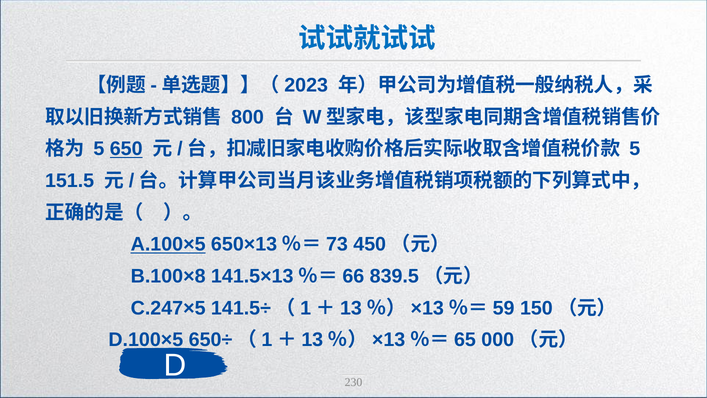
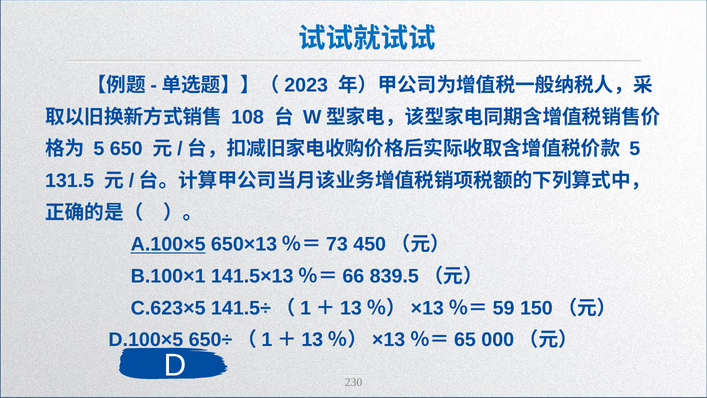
800: 800 -> 108
650 underline: present -> none
151.5: 151.5 -> 131.5
B.100×8: B.100×8 -> B.100×1
C.247×5: C.247×5 -> C.623×5
